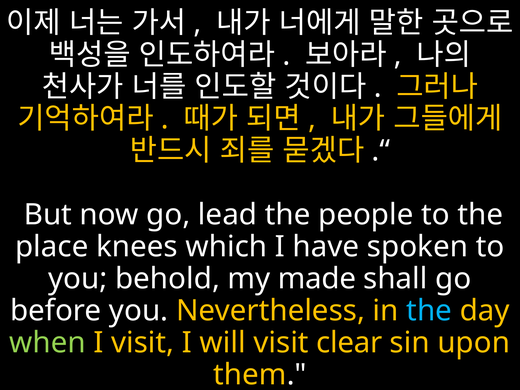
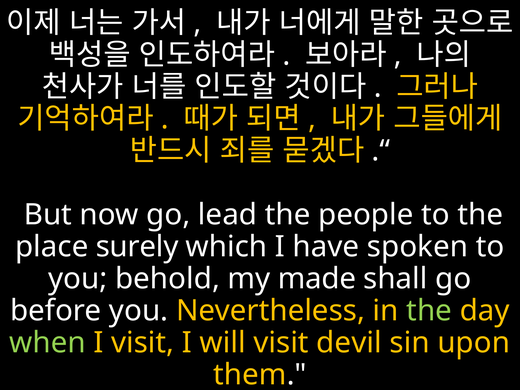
knees: knees -> surely
the at (429, 311) colour: light blue -> light green
clear: clear -> devil
